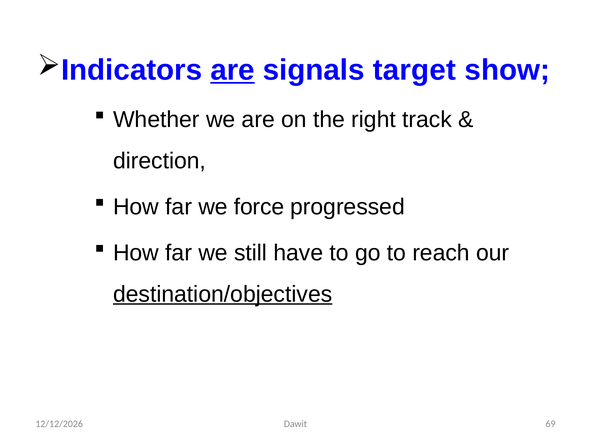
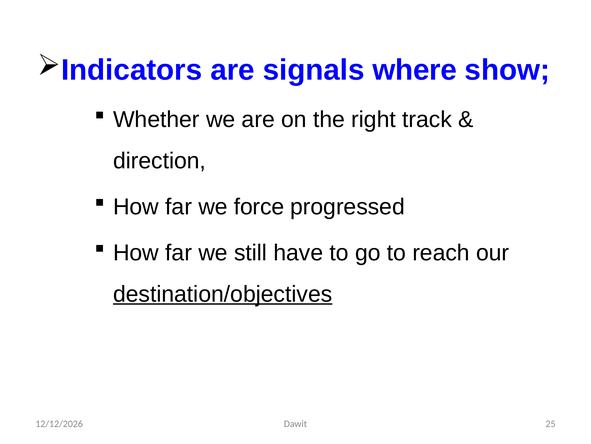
are at (233, 70) underline: present -> none
target: target -> where
69: 69 -> 25
